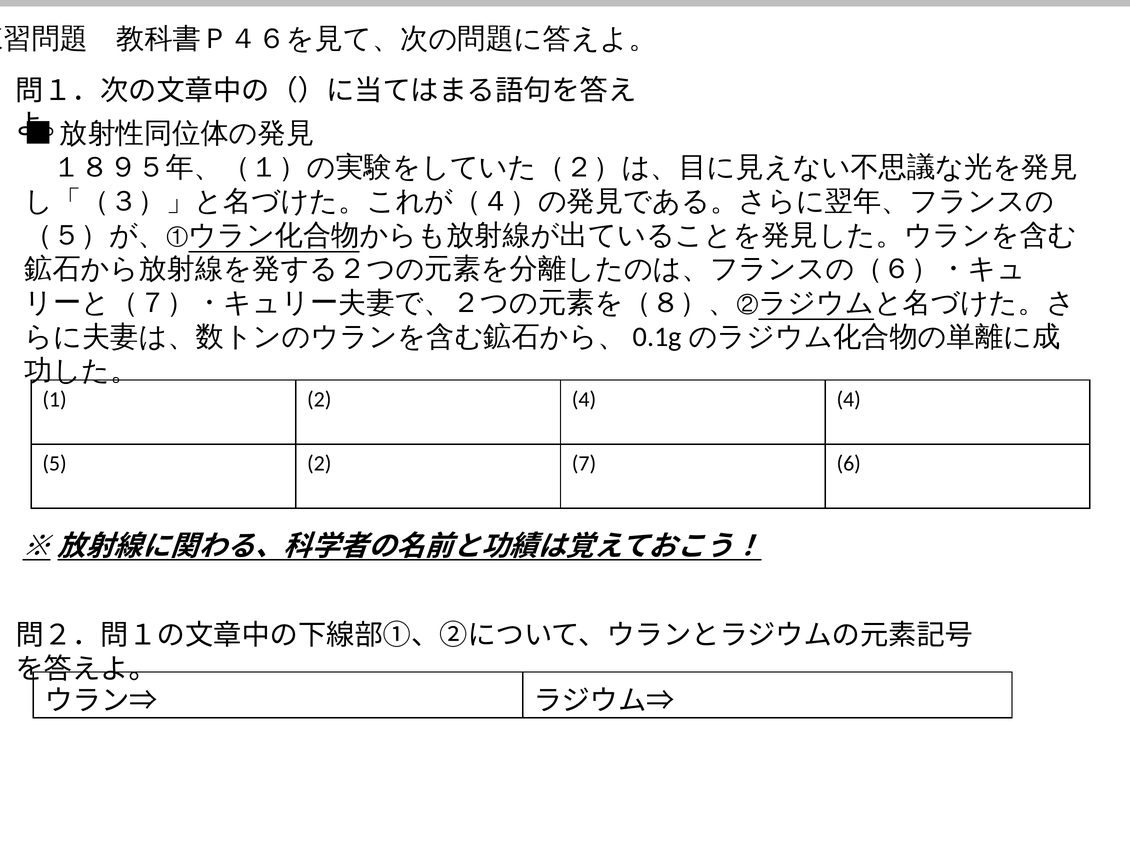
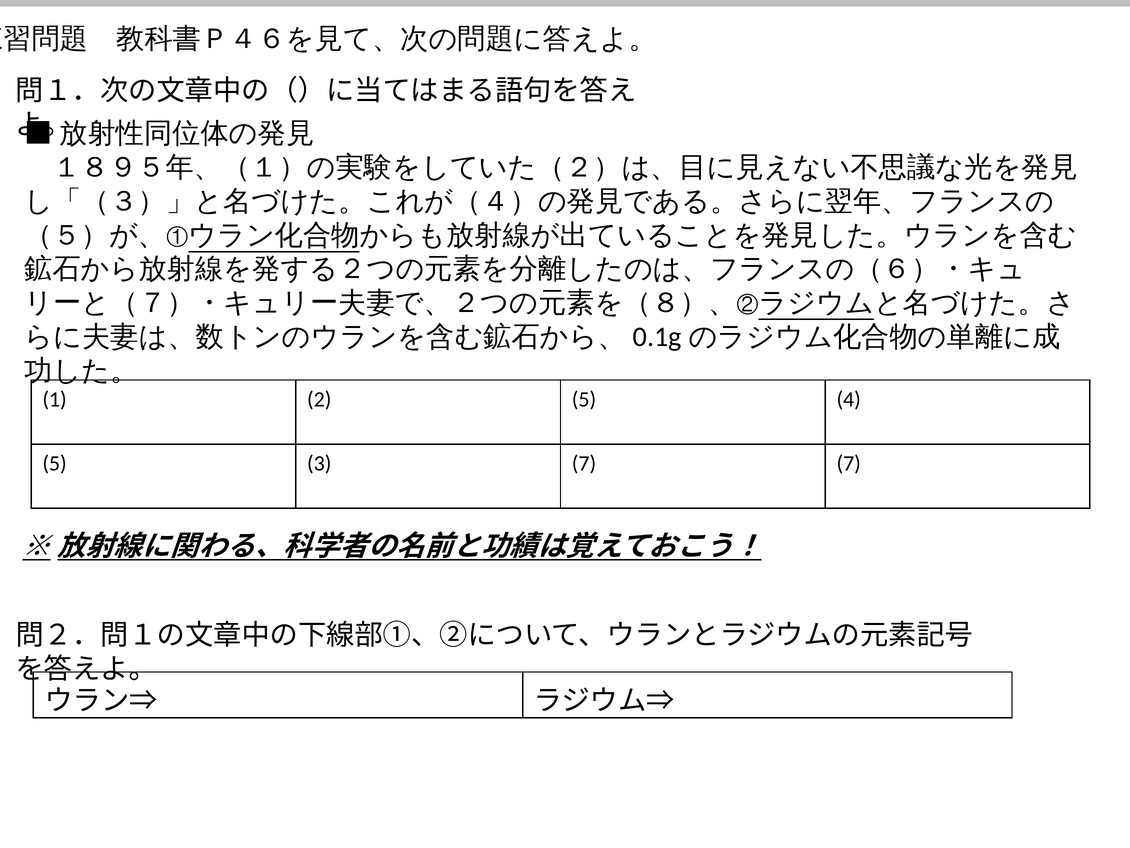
2 4: 4 -> 5
5 2: 2 -> 3
7 6: 6 -> 7
